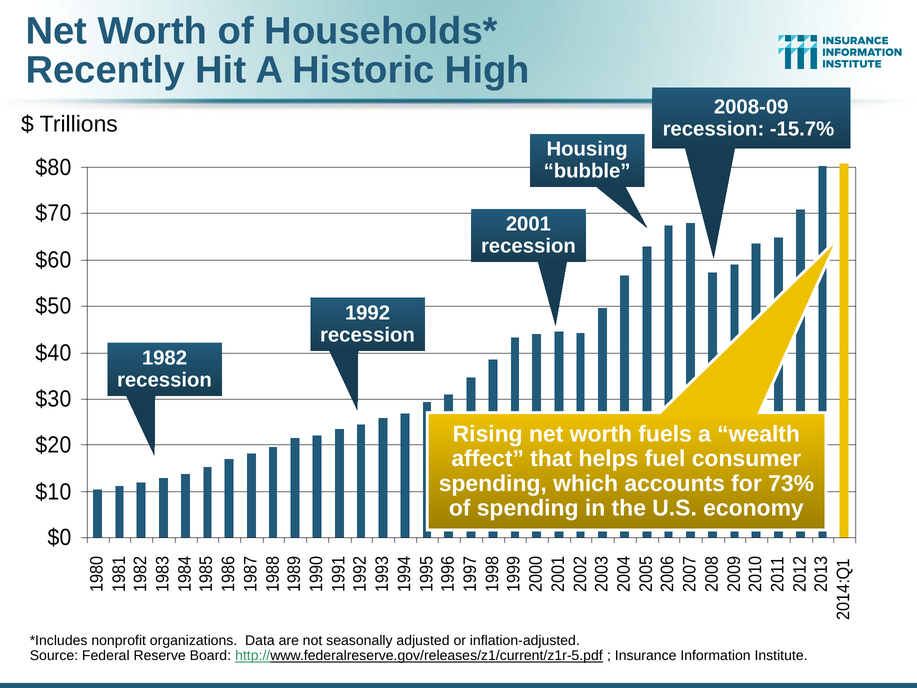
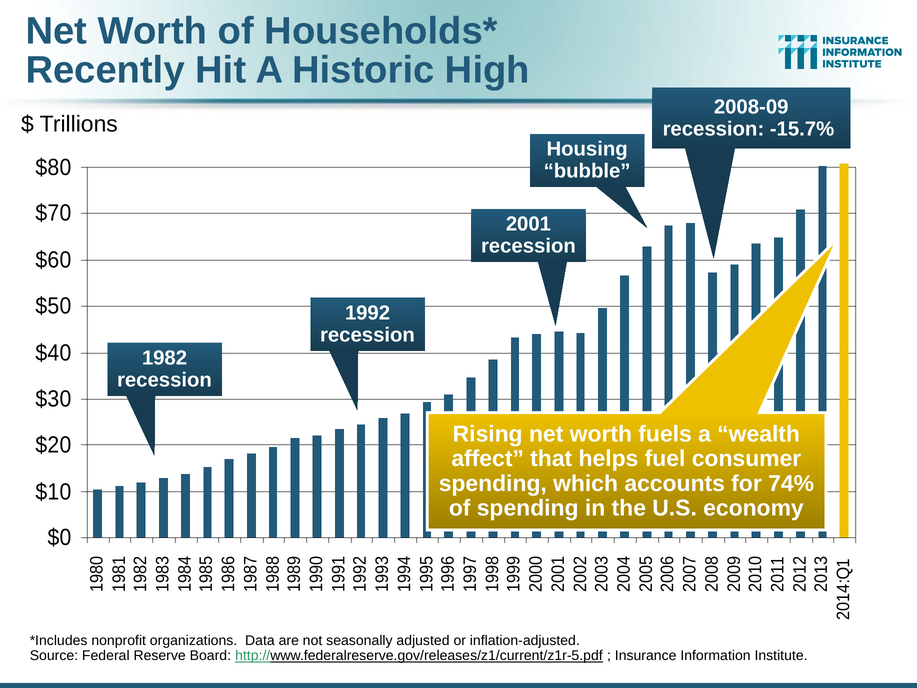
73%: 73% -> 74%
